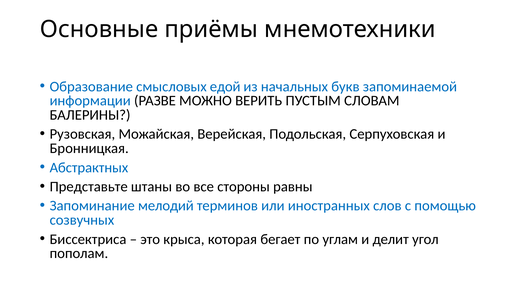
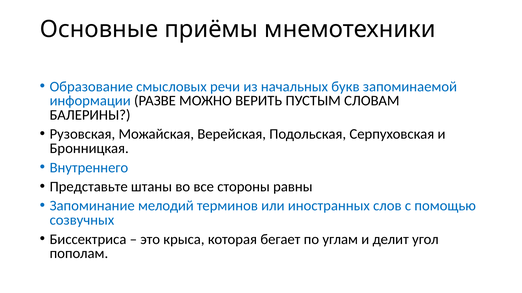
едой: едой -> речи
Абстрактных: Абстрактных -> Внутреннего
